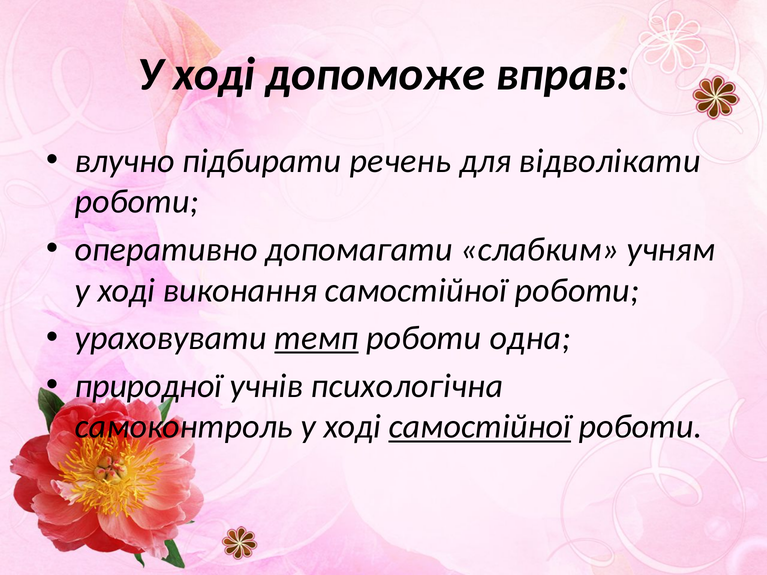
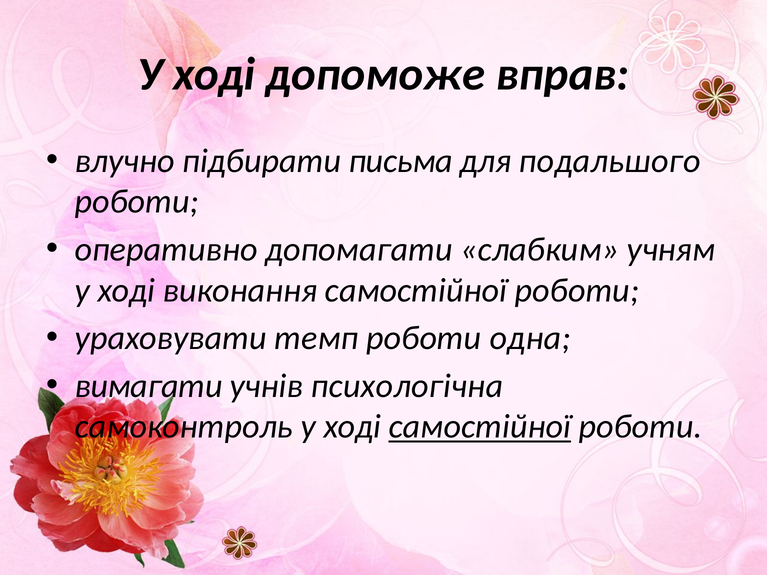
речень: речень -> письма
відволікати: відволікати -> подальшого
темп underline: present -> none
природної: природної -> вимагати
